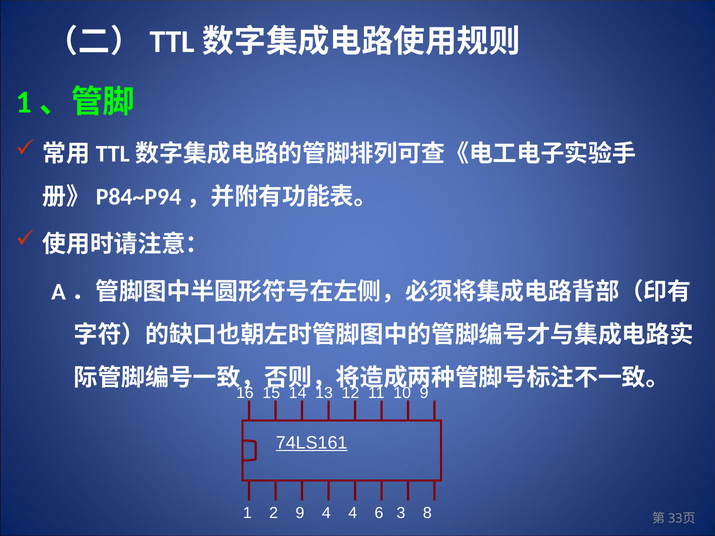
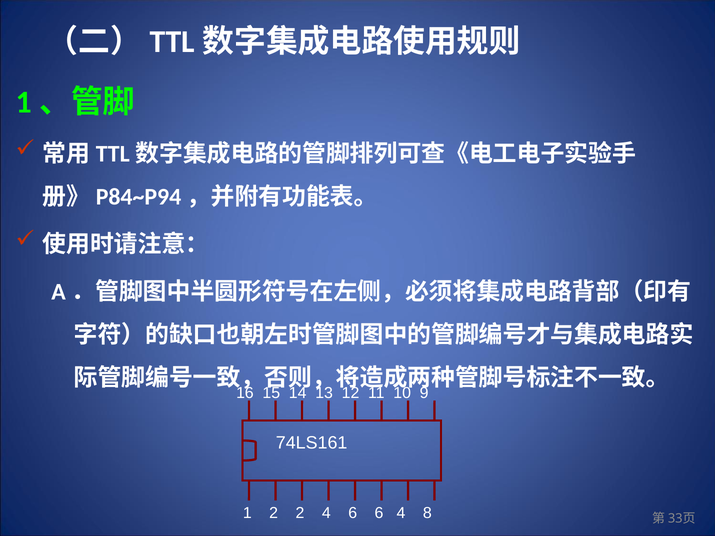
74LS161 underline: present -> none
2 9: 9 -> 2
4 4: 4 -> 6
6 3: 3 -> 4
